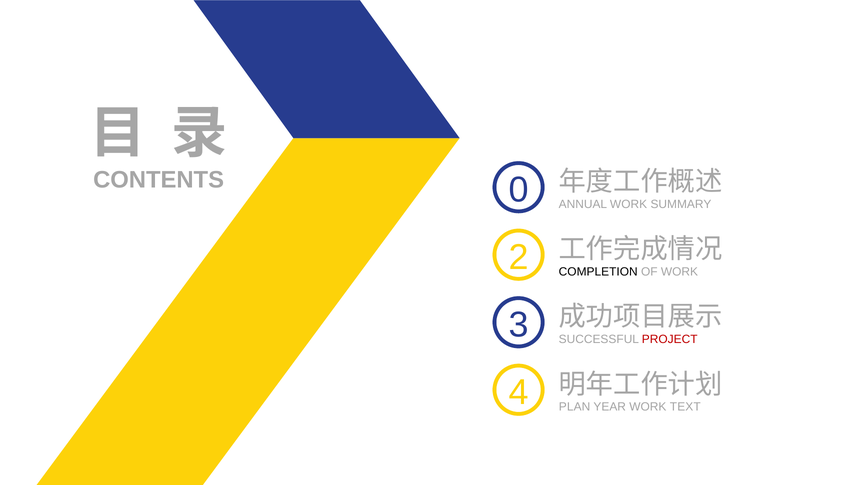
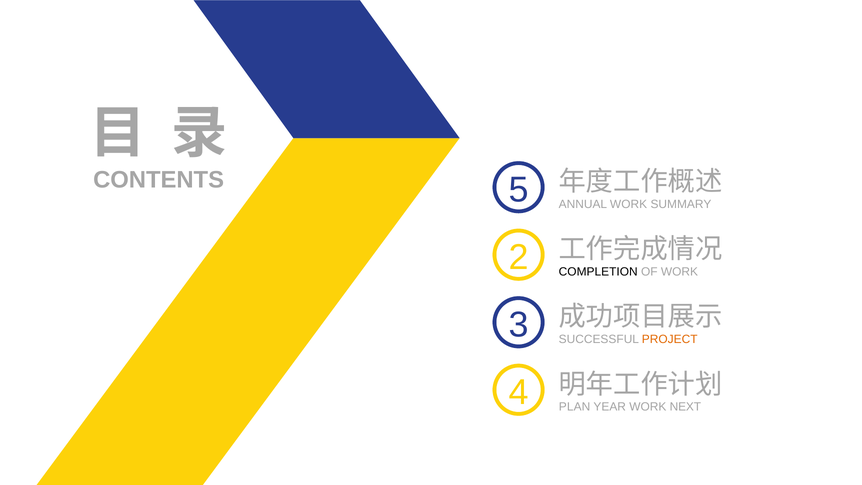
0: 0 -> 5
PROJECT colour: red -> orange
TEXT: TEXT -> NEXT
